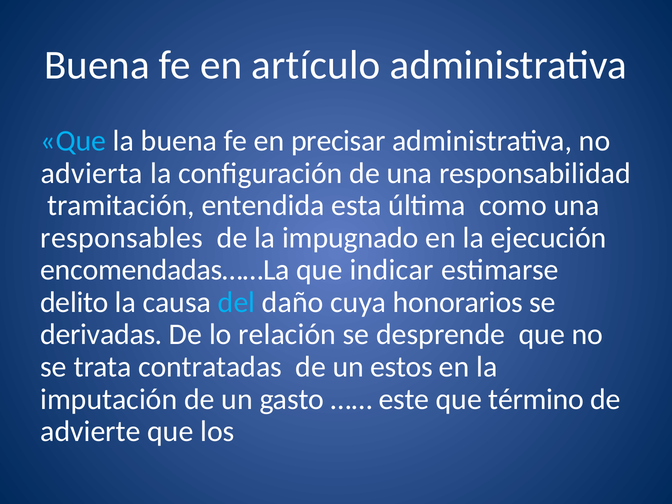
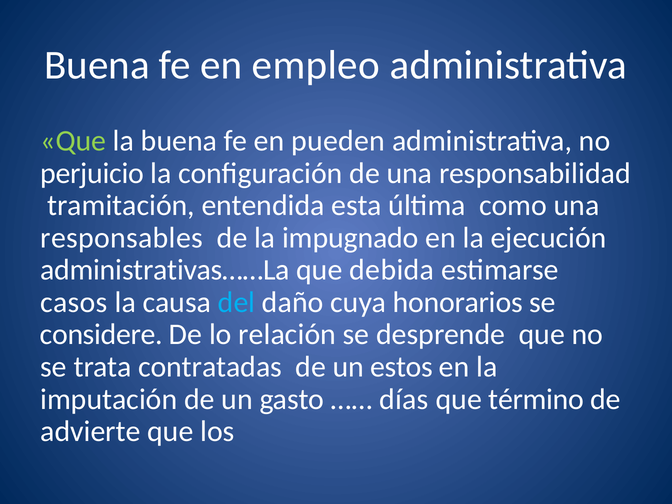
artículo: artículo -> empleo
Que at (73, 141) colour: light blue -> light green
precisar: precisar -> pueden
advierta: advierta -> perjuicio
encomendadas……La: encomendadas……La -> administrativas……La
indicar: indicar -> debida
delito: delito -> casos
derivadas: derivadas -> considere
este: este -> días
